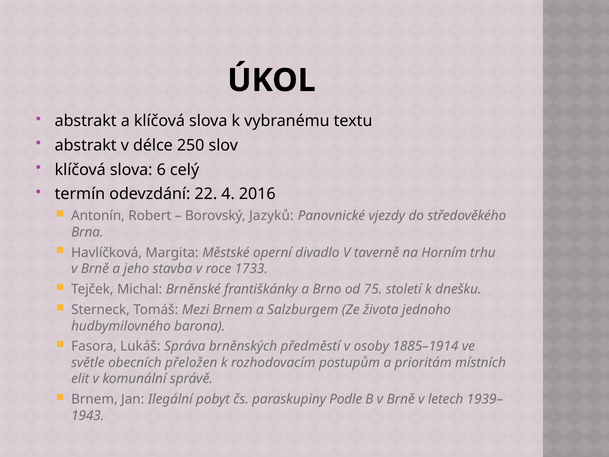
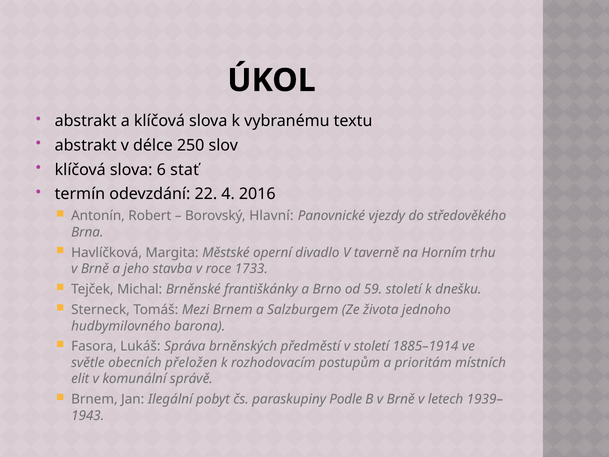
celý: celý -> stať
Jazyků: Jazyků -> Hlavní
75: 75 -> 59
v osoby: osoby -> století
